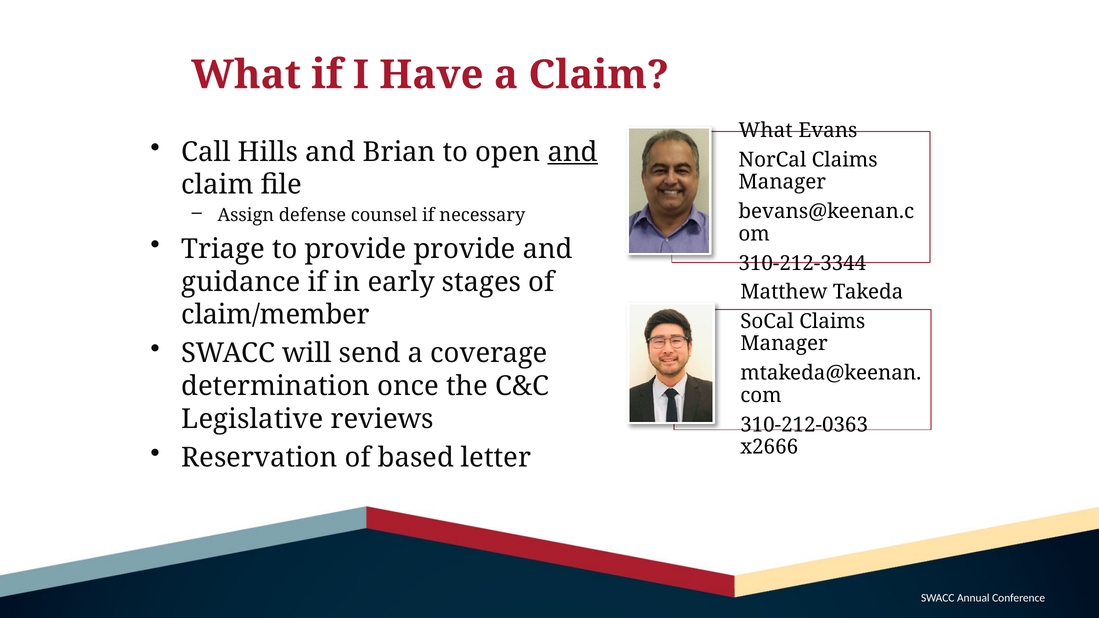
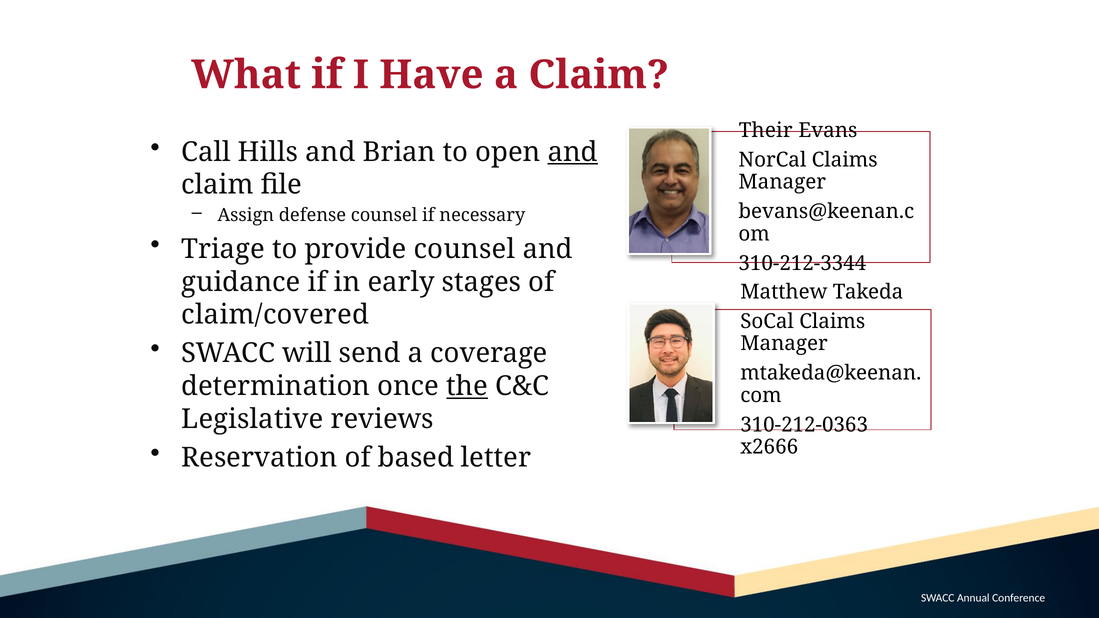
What at (766, 130): What -> Their
provide provide: provide -> counsel
claim/member: claim/member -> claim/covered
the underline: none -> present
